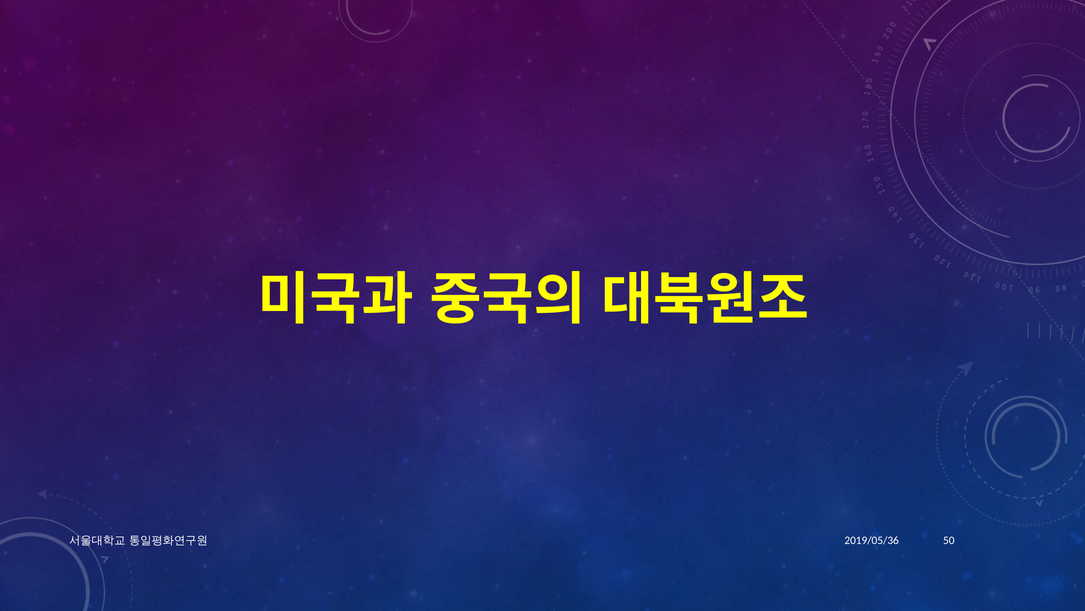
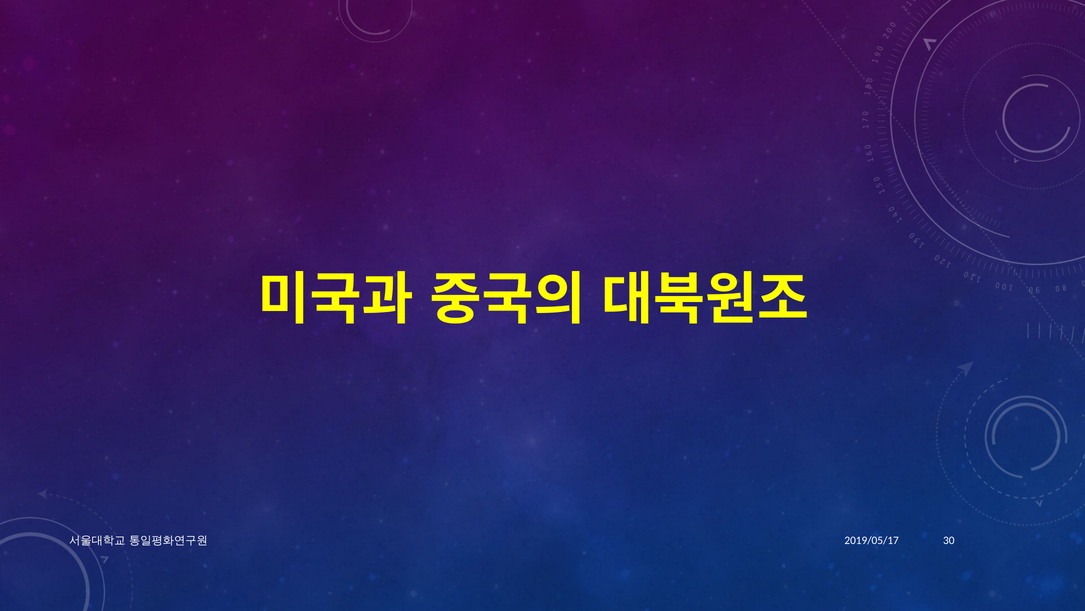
2019/05/36: 2019/05/36 -> 2019/05/17
50: 50 -> 30
